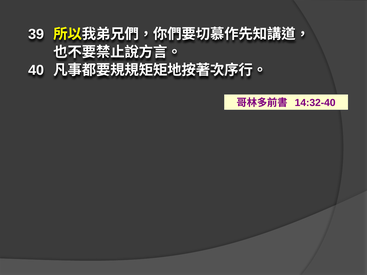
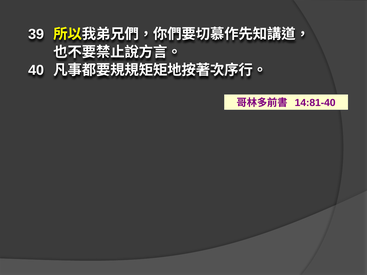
14:32-40: 14:32-40 -> 14:81-40
